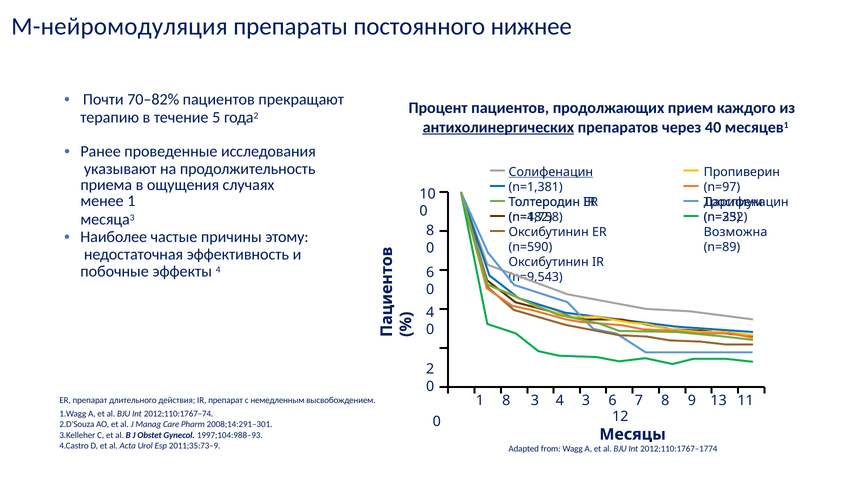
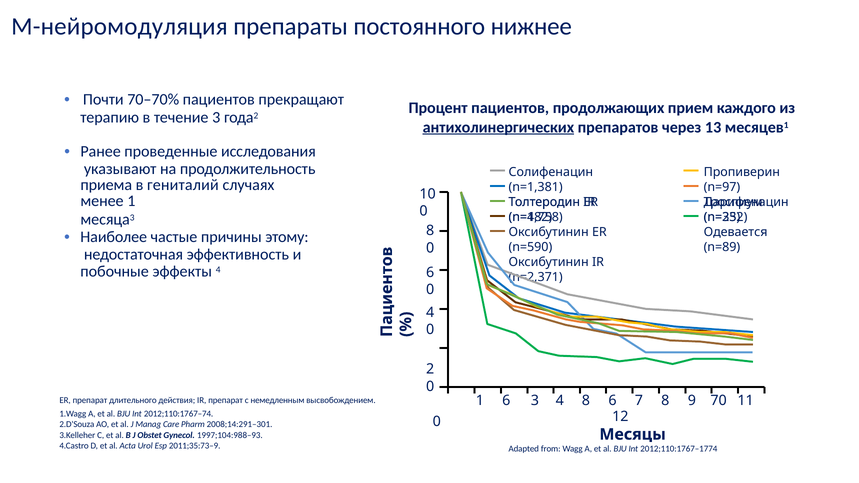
70–82%: 70–82% -> 70–70%
течение 5: 5 -> 3
40: 40 -> 13
Солифенацин underline: present -> none
ощущения: ощущения -> гениталий
Возможна: Возможна -> Одевается
n=9,543: n=9,543 -> n=2,371
1 8: 8 -> 6
4 3: 3 -> 8
13: 13 -> 70
